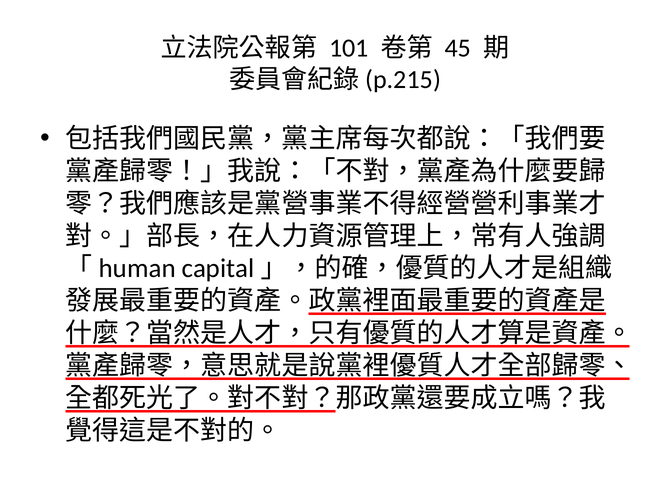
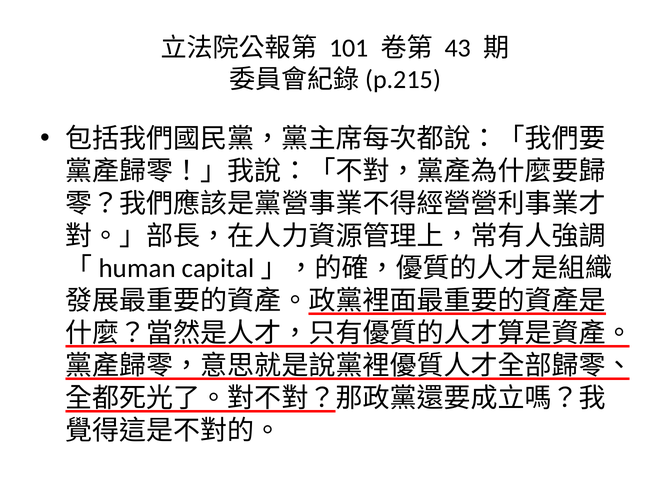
45: 45 -> 43
